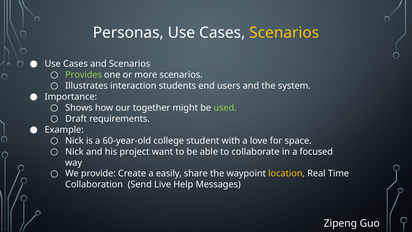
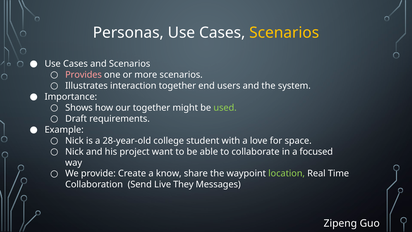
Provides colour: light green -> pink
interaction students: students -> together
60-year-old: 60-year-old -> 28-year-old
easily: easily -> know
location colour: yellow -> light green
Help: Help -> They
